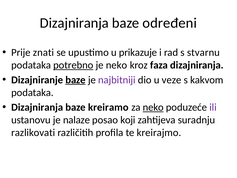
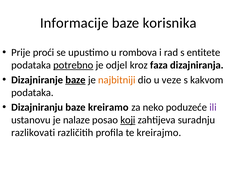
Dizajniranja at (74, 23): Dizajniranja -> Informacije
određeni: određeni -> korisnika
znati: znati -> proći
prikazuje: prikazuje -> rombova
stvarnu: stvarnu -> entitete
je neko: neko -> odjel
najbitniji colour: purple -> orange
Dizajniranja at (37, 107): Dizajniranja -> Dizajniranju
neko at (153, 107) underline: present -> none
koji underline: none -> present
